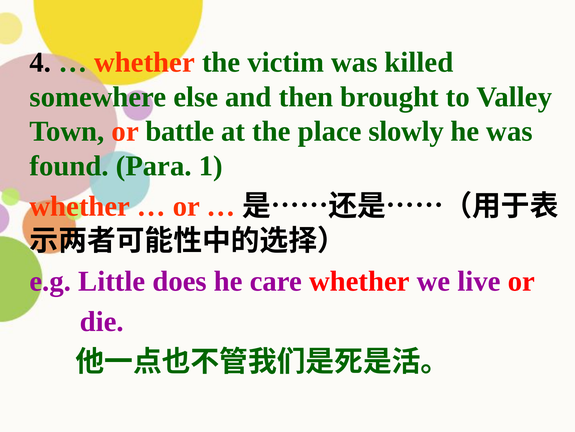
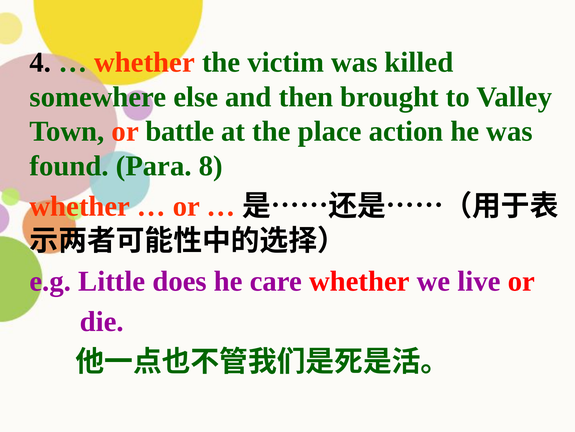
slowly: slowly -> action
1: 1 -> 8
